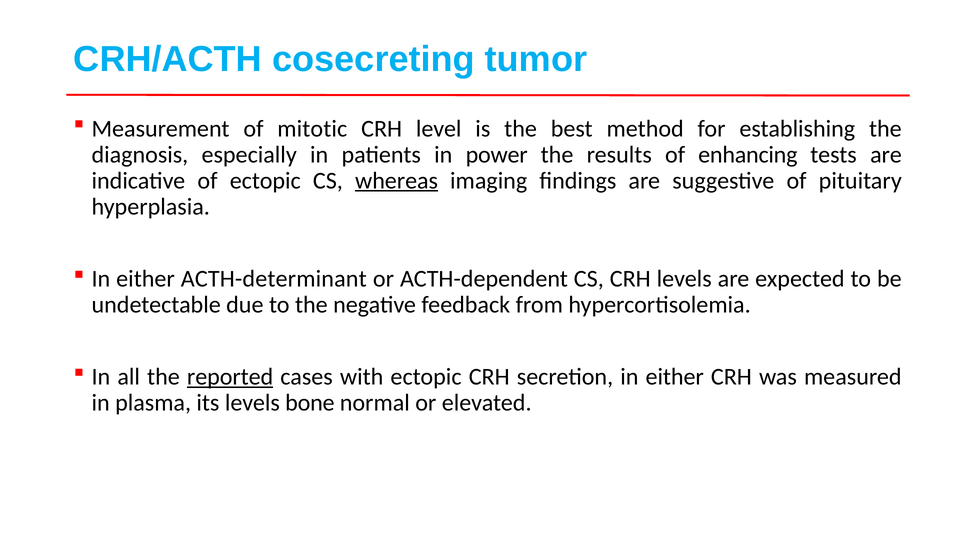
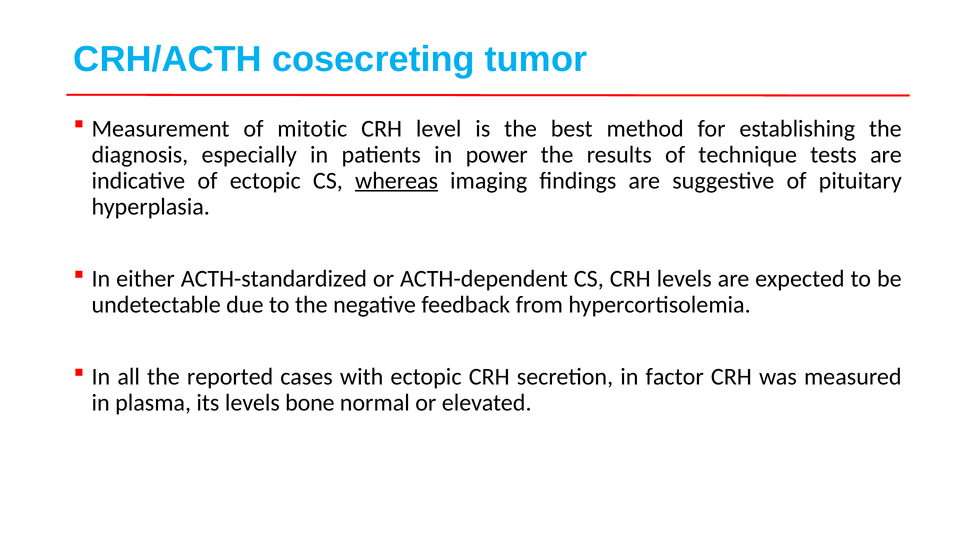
enhancing: enhancing -> technique
ACTH-determinant: ACTH-determinant -> ACTH-standardized
reported underline: present -> none
secretion in either: either -> factor
